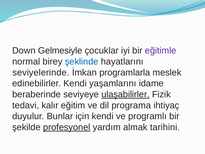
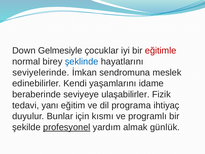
eğitimle colour: purple -> red
programlarla: programlarla -> sendromuna
ulaşabilirler underline: present -> none
kalır: kalır -> yanı
için kendi: kendi -> kısmı
tarihini: tarihini -> günlük
